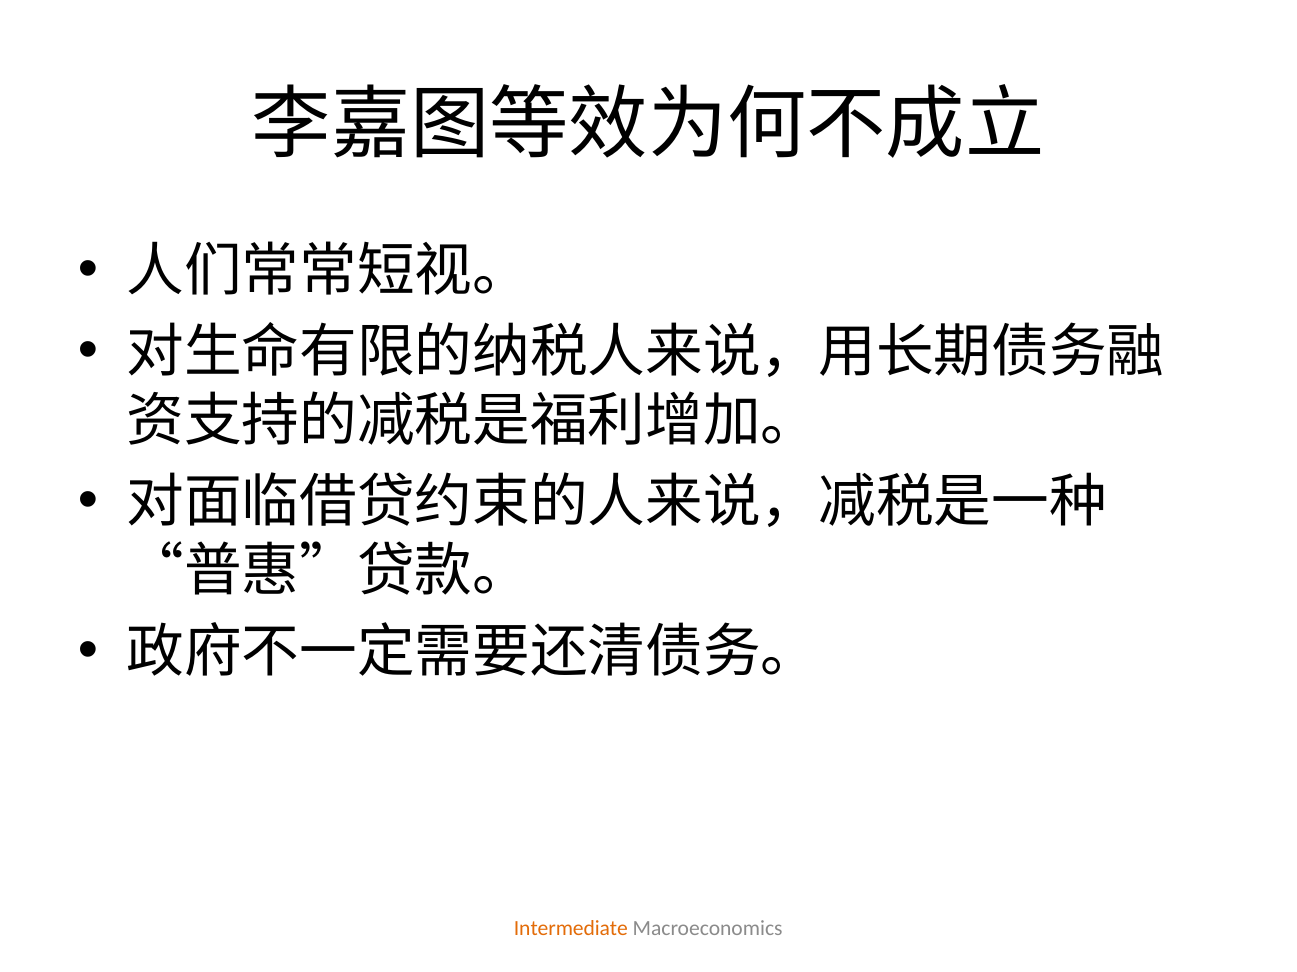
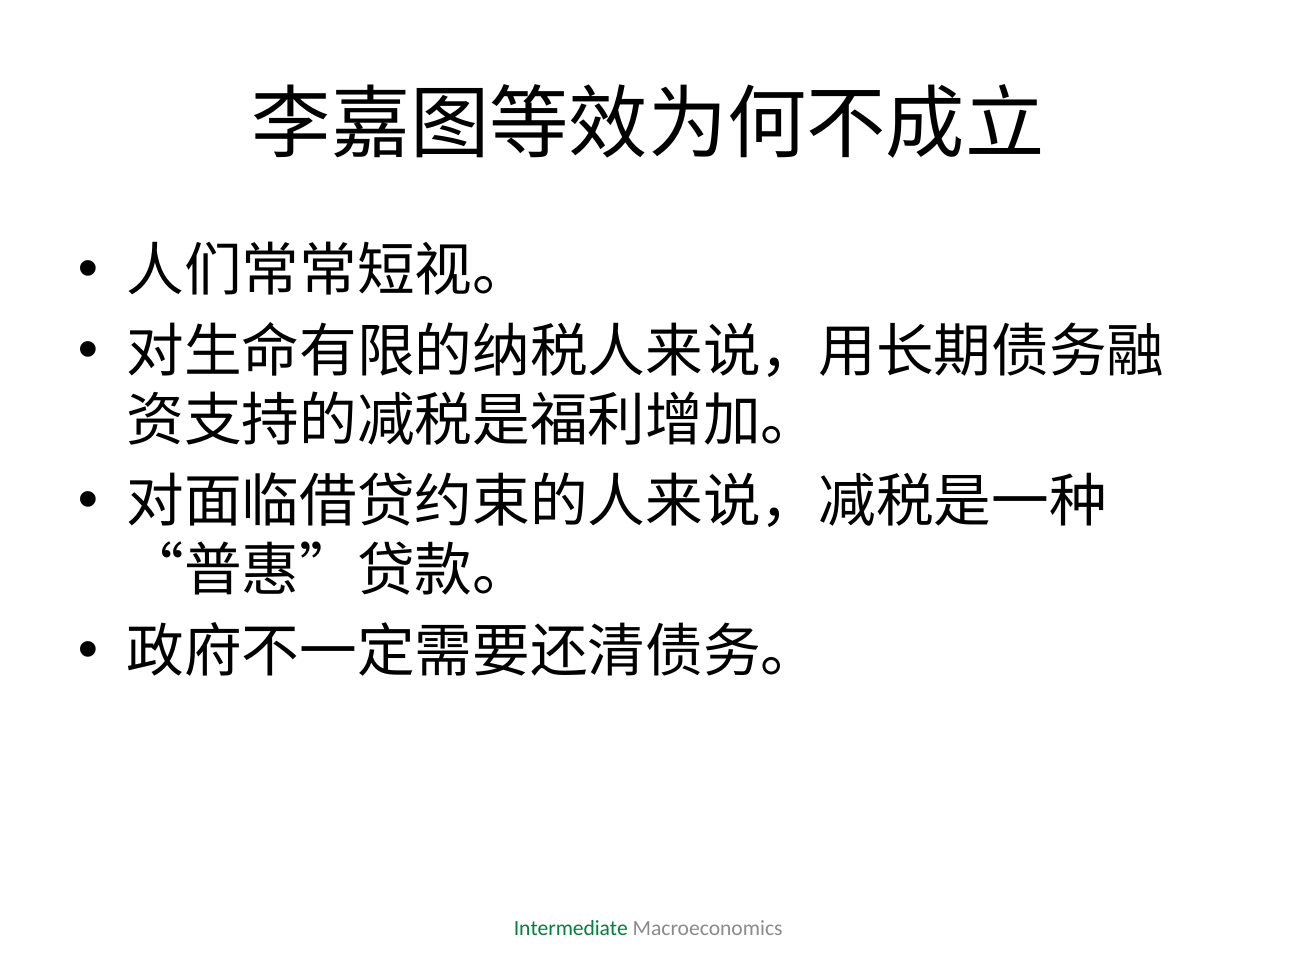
Intermediate colour: orange -> green
